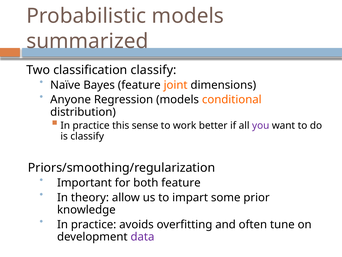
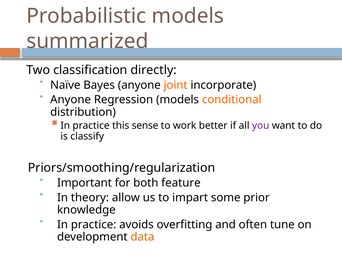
classification classify: classify -> directly
Bayes feature: feature -> anyone
dimensions: dimensions -> incorporate
data colour: purple -> orange
